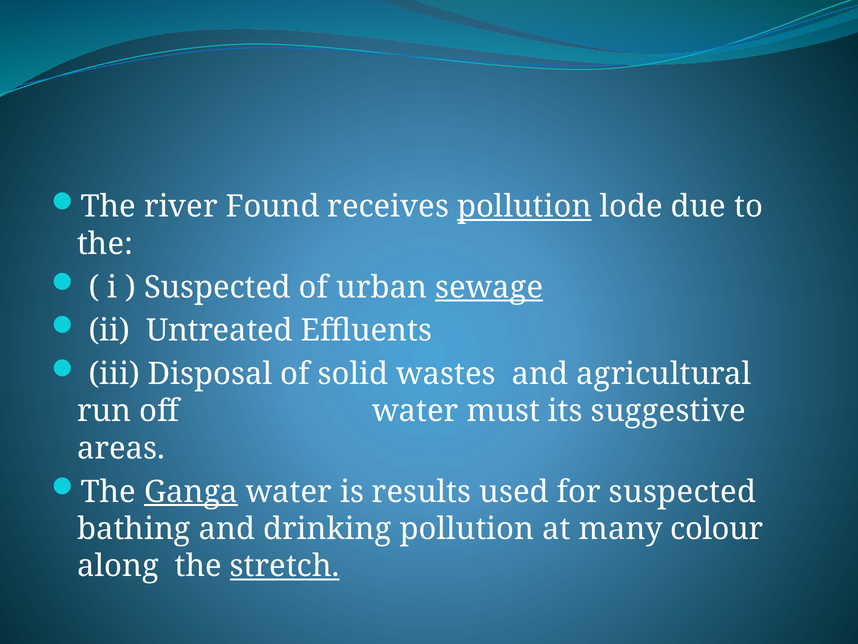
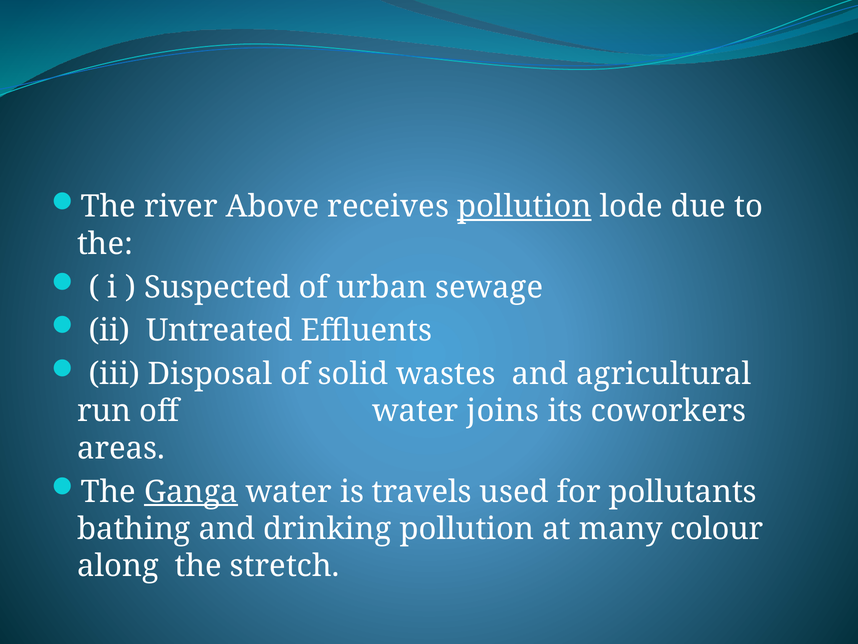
Found: Found -> Above
sewage underline: present -> none
must: must -> joins
suggestive: suggestive -> coworkers
results: results -> travels
for suspected: suspected -> pollutants
stretch underline: present -> none
